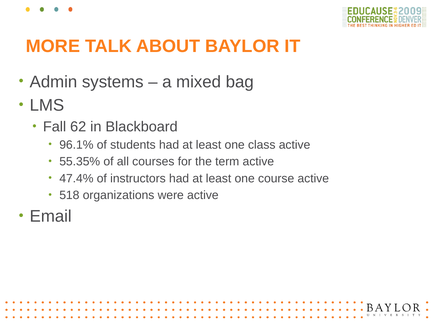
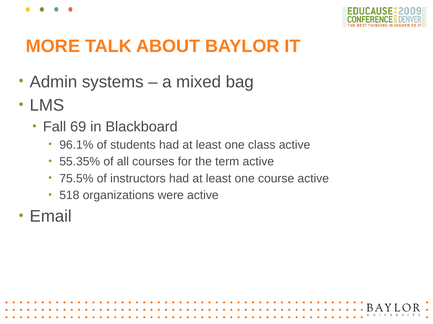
62: 62 -> 69
47.4%: 47.4% -> 75.5%
